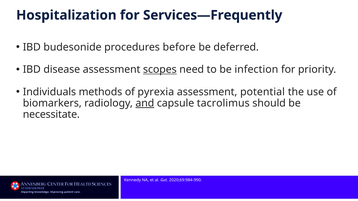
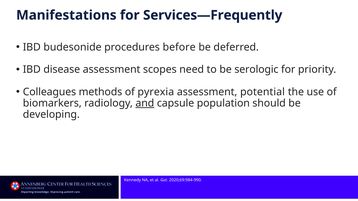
Hospitalization: Hospitalization -> Manifestations
scopes underline: present -> none
infection: infection -> serologic
Individuals: Individuals -> Colleagues
tacrolimus: tacrolimus -> population
necessitate: necessitate -> developing
